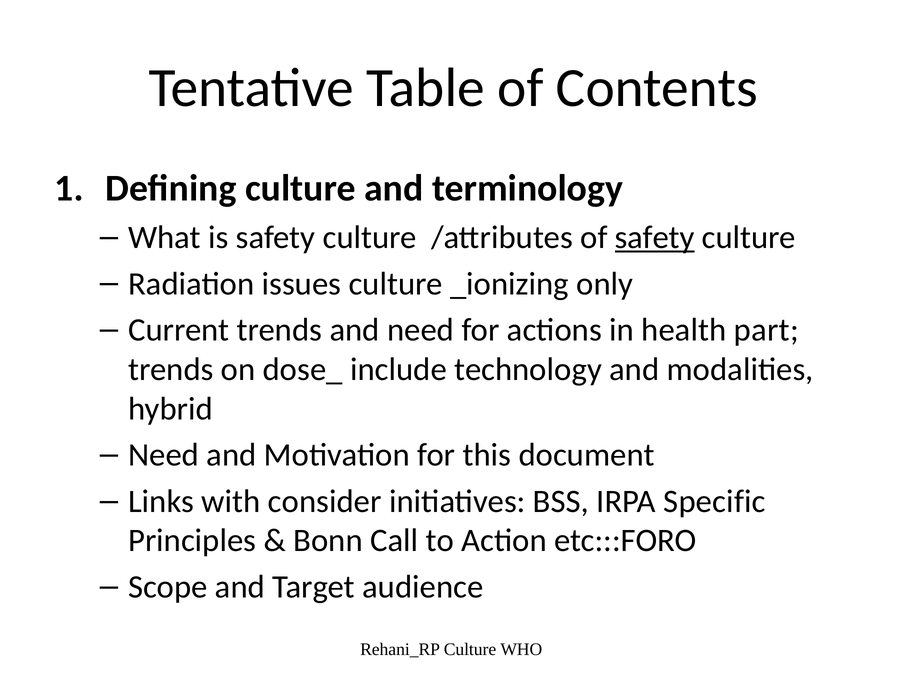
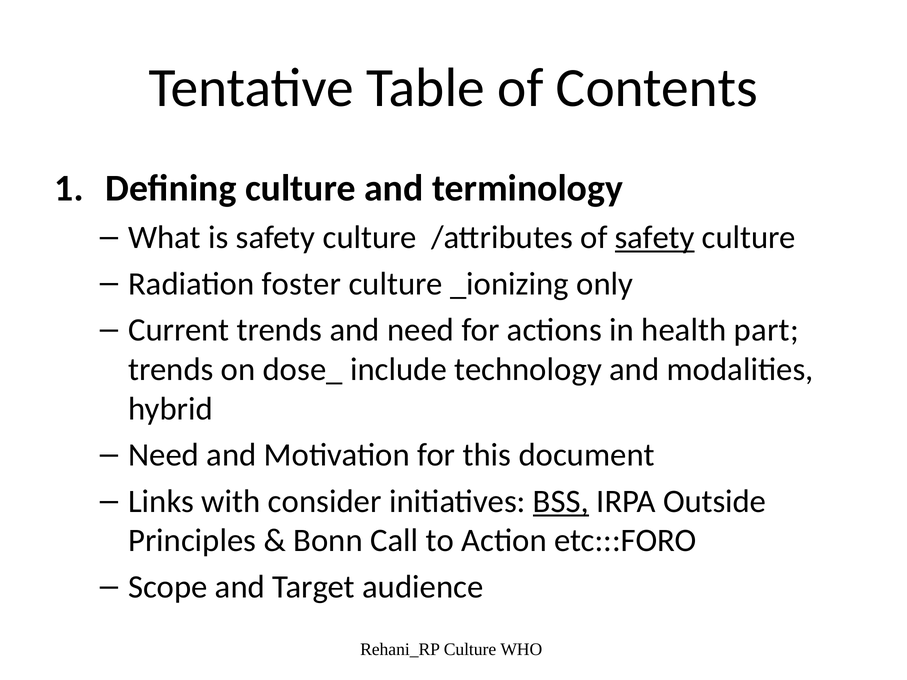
issues: issues -> foster
BSS underline: none -> present
Specific: Specific -> Outside
